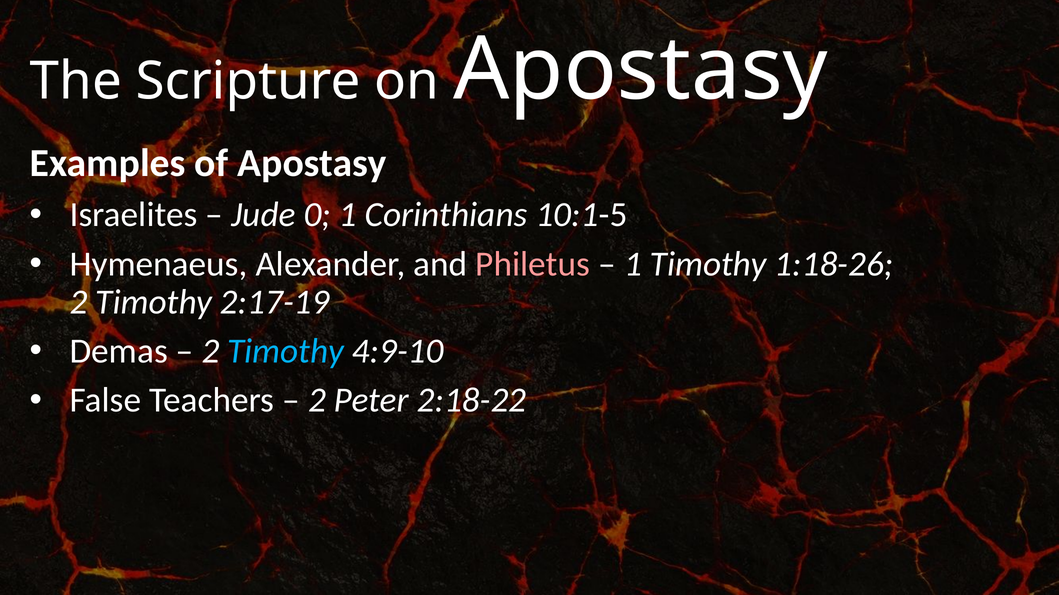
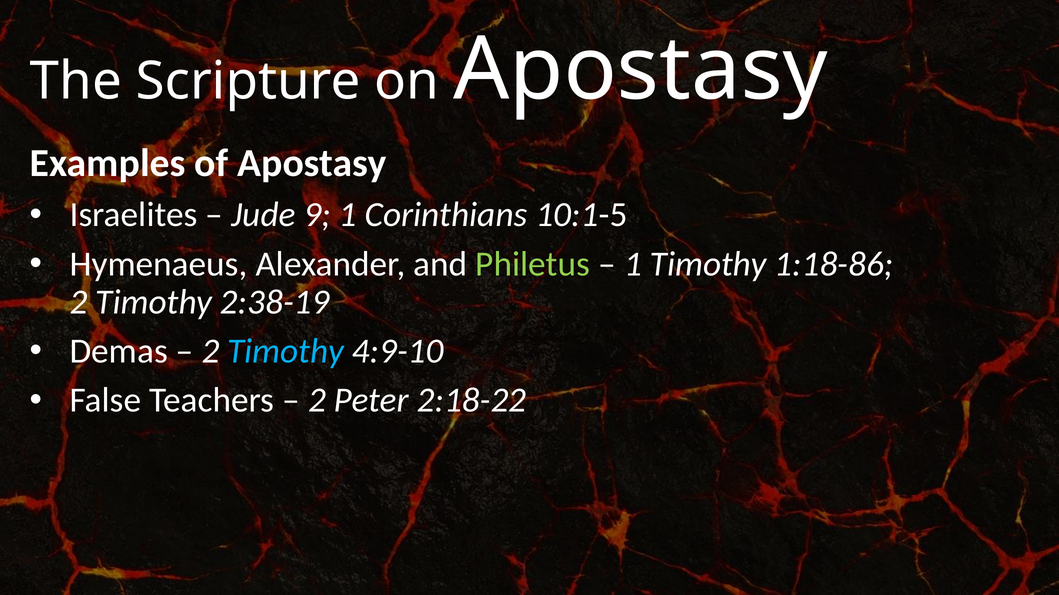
0: 0 -> 9
Philetus colour: pink -> light green
1:18-26: 1:18-26 -> 1:18-86
2:17-19: 2:17-19 -> 2:38-19
